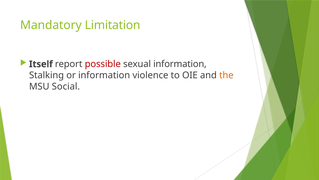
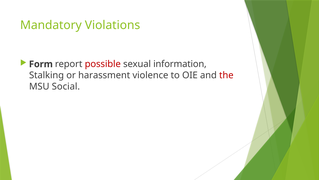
Limitation: Limitation -> Violations
Itself: Itself -> Form
or information: information -> harassment
the colour: orange -> red
